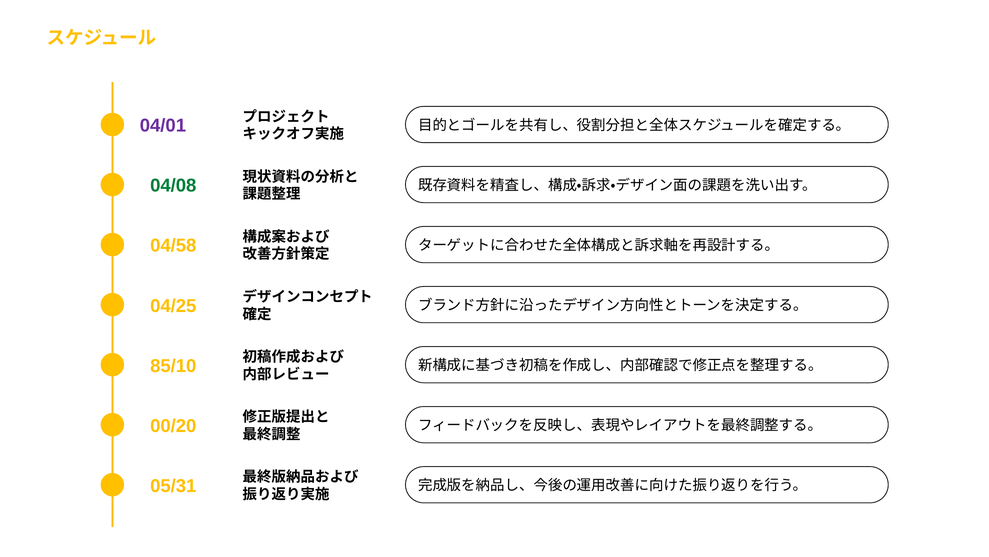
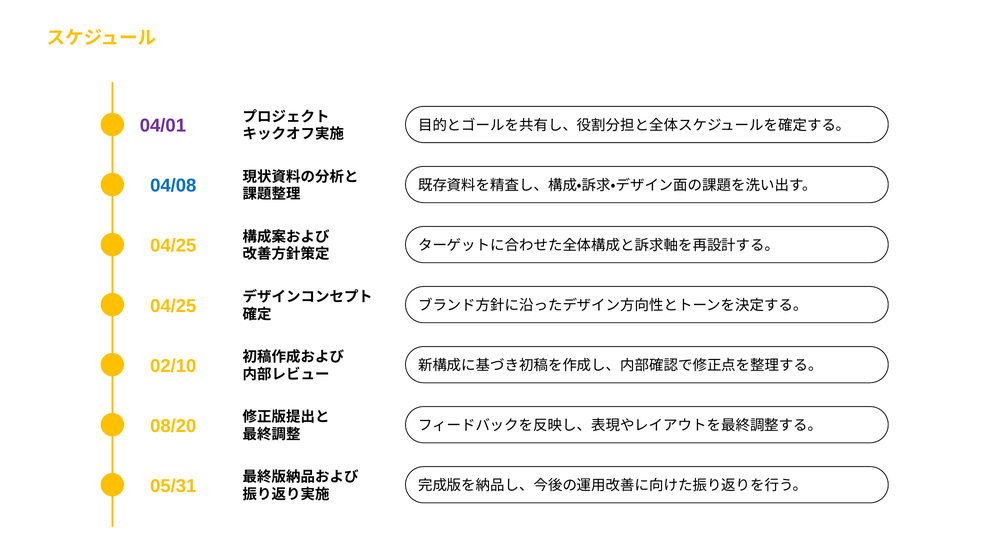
04/08 colour: green -> blue
04/58 at (173, 246): 04/58 -> 04/25
85/10: 85/10 -> 02/10
00/20: 00/20 -> 08/20
